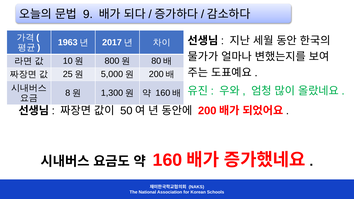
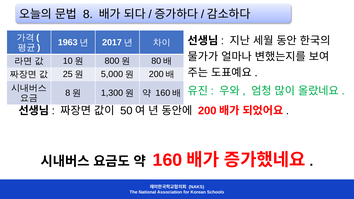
9 at (88, 14): 9 -> 8
